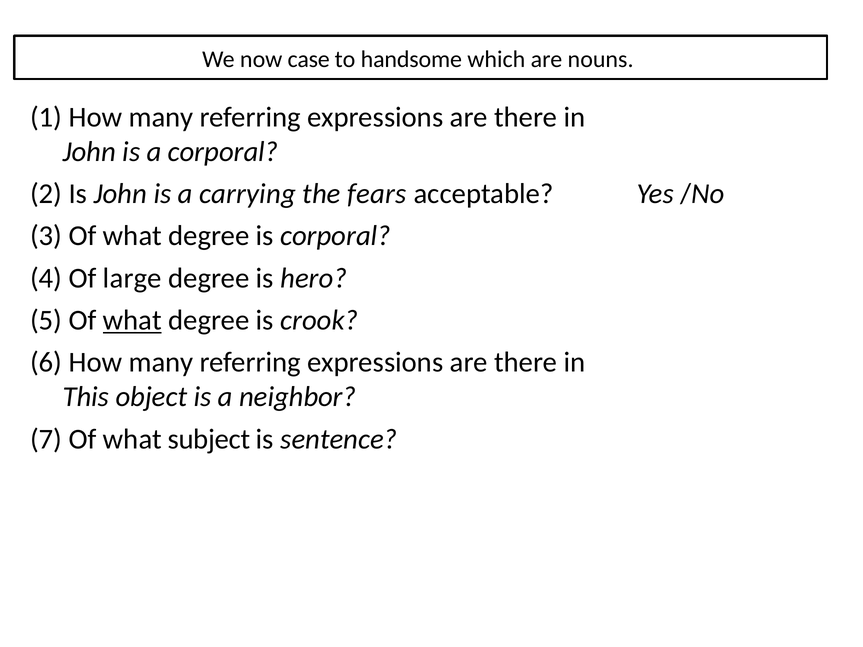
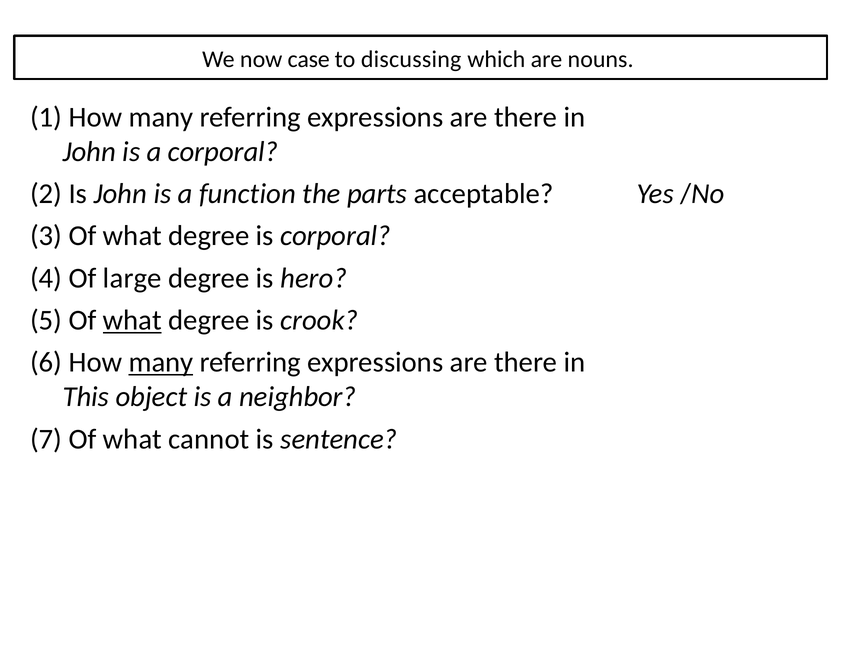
handsome: handsome -> discussing
carrying: carrying -> function
fears: fears -> parts
many at (161, 363) underline: none -> present
subject: subject -> cannot
